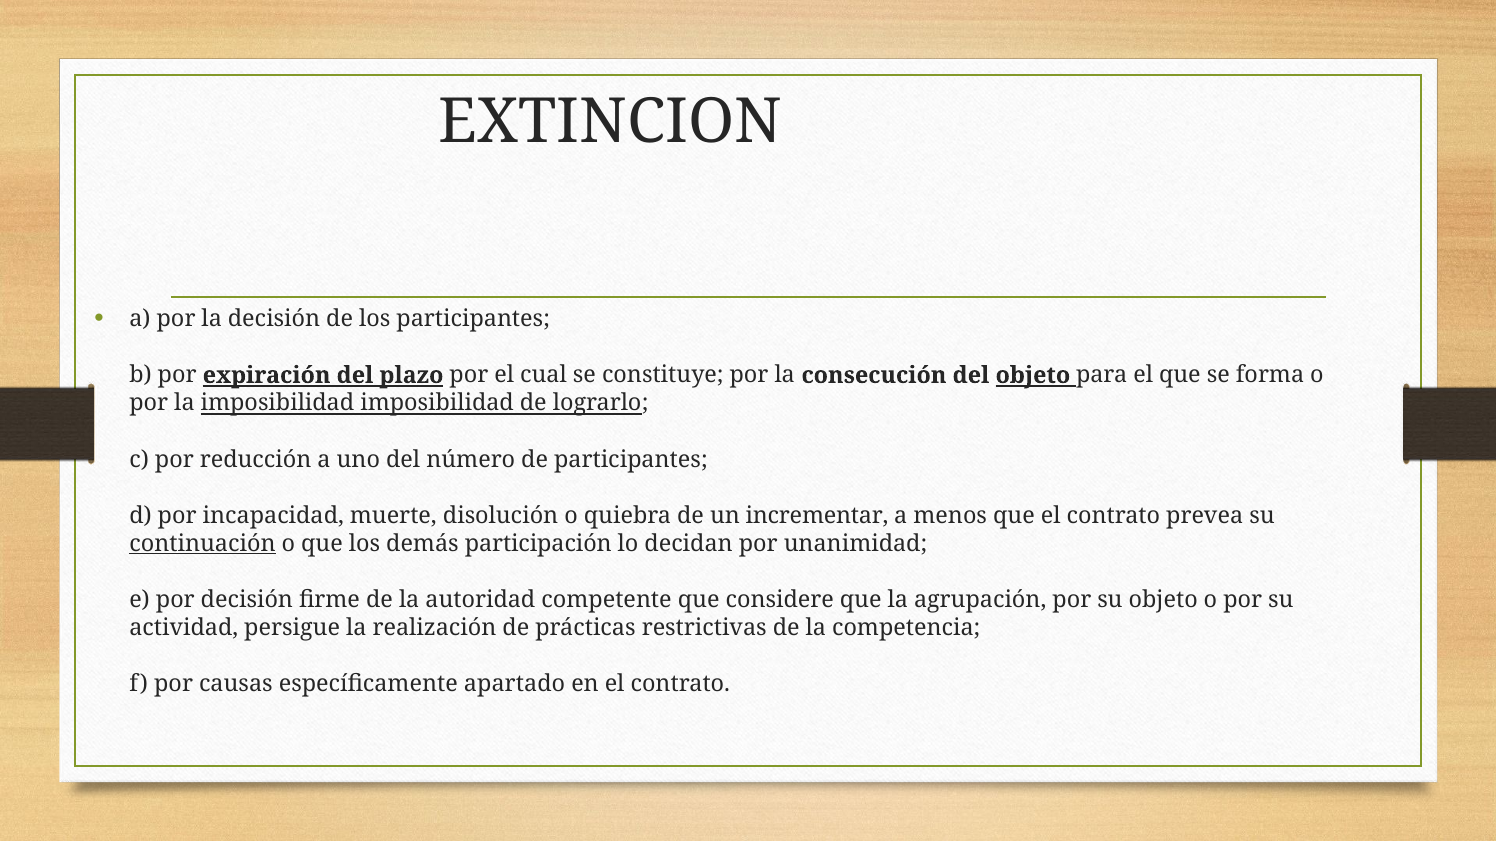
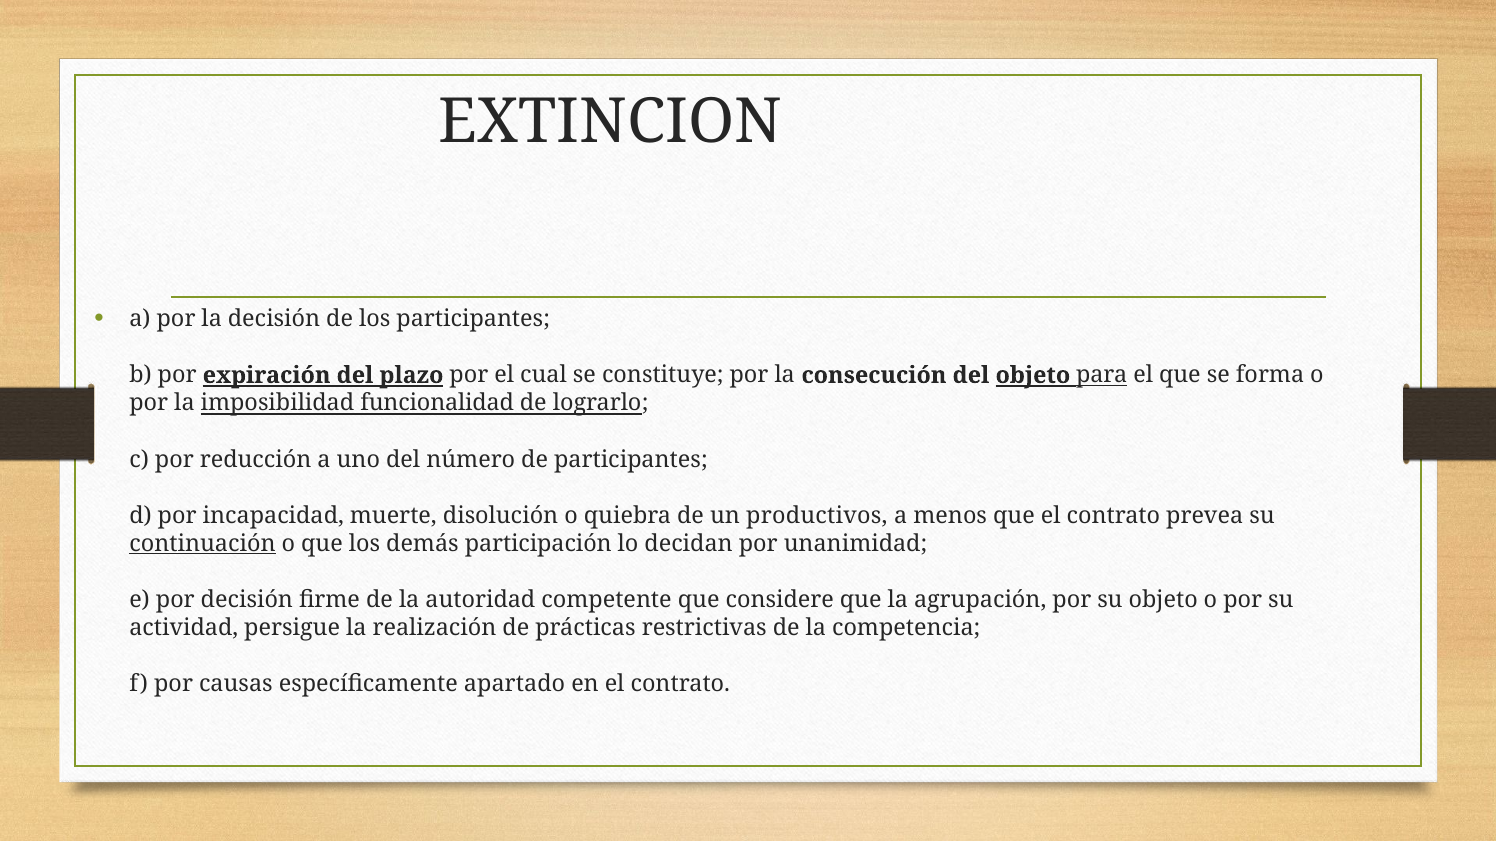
para underline: none -> present
imposibilidad imposibilidad: imposibilidad -> funcionalidad
incrementar: incrementar -> productivos
